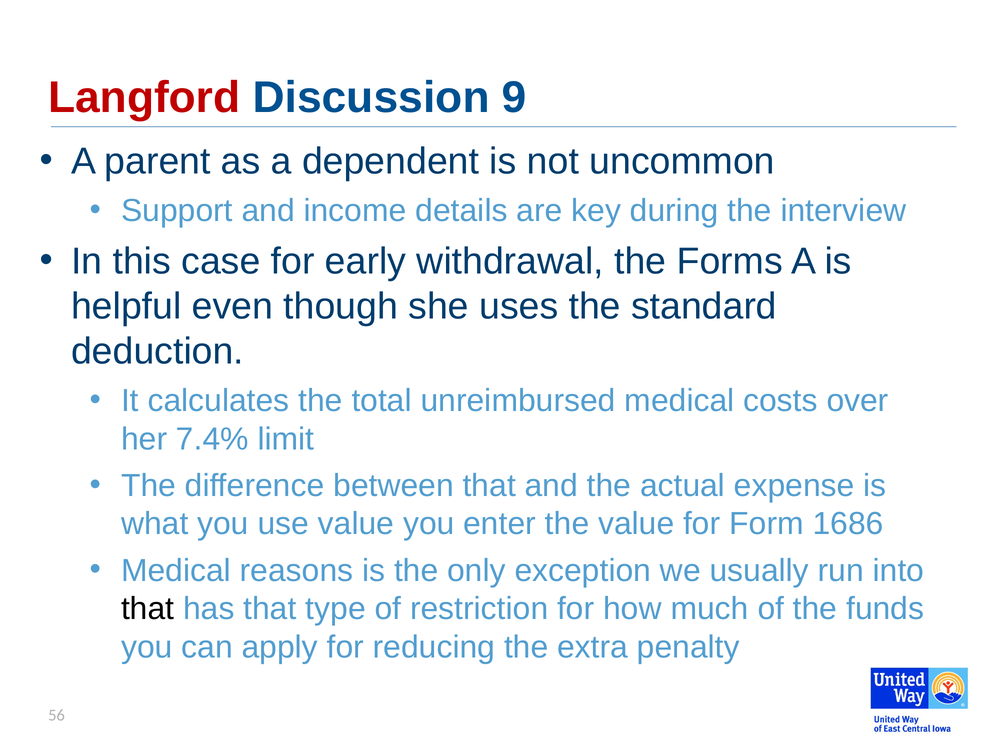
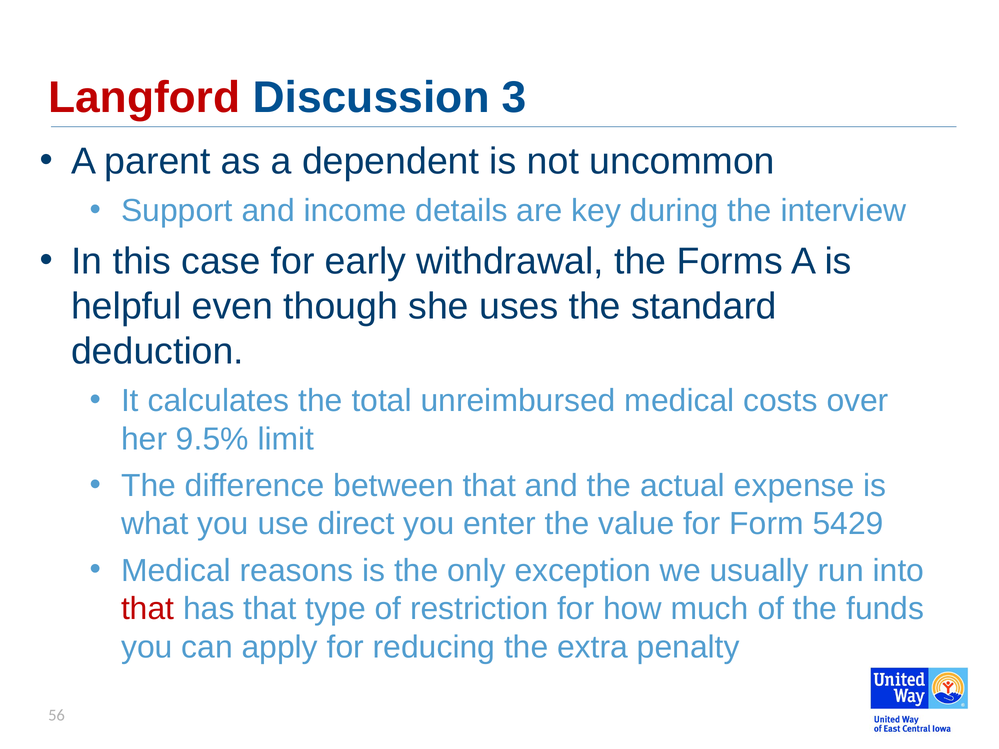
9: 9 -> 3
7.4%: 7.4% -> 9.5%
use value: value -> direct
1686: 1686 -> 5429
that at (148, 609) colour: black -> red
